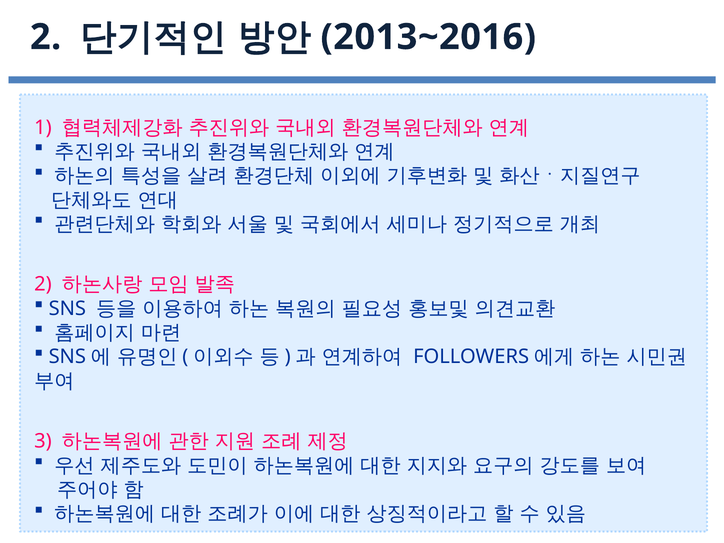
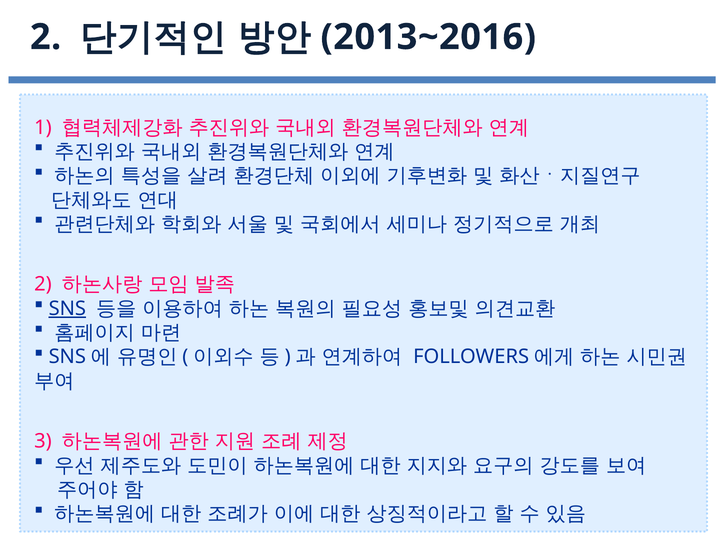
SNS underline: none -> present
